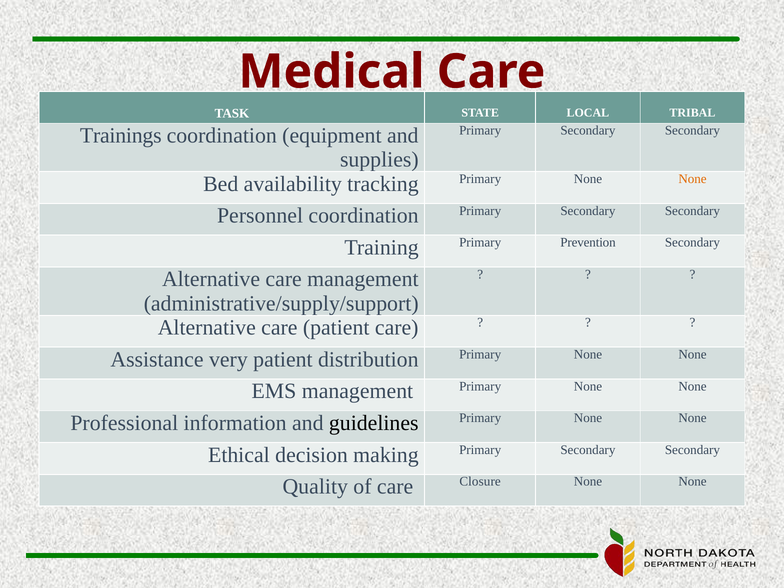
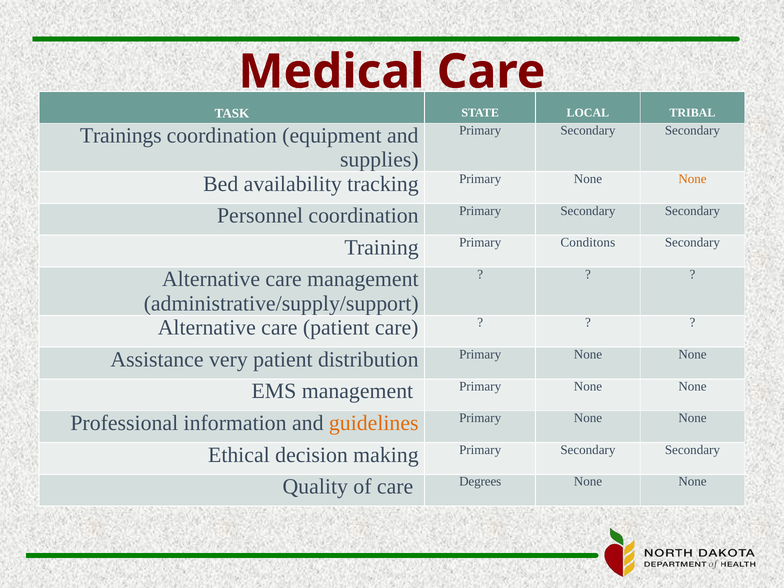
Prevention: Prevention -> Conditons
guidelines colour: black -> orange
Closure: Closure -> Degrees
